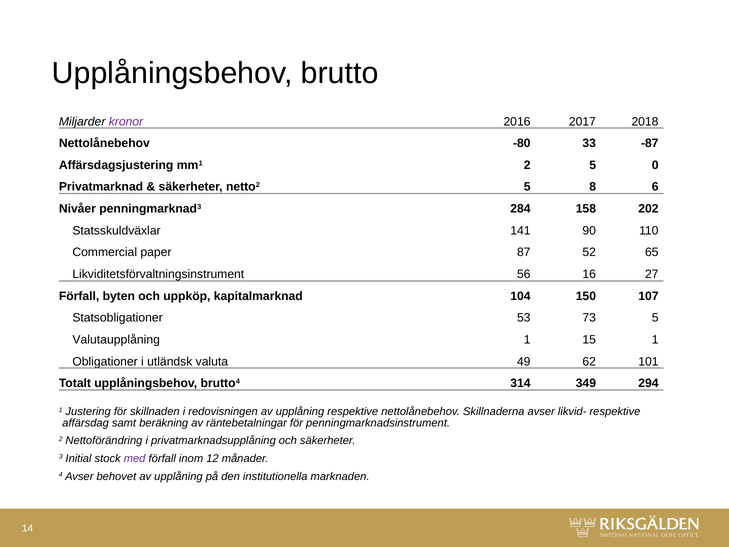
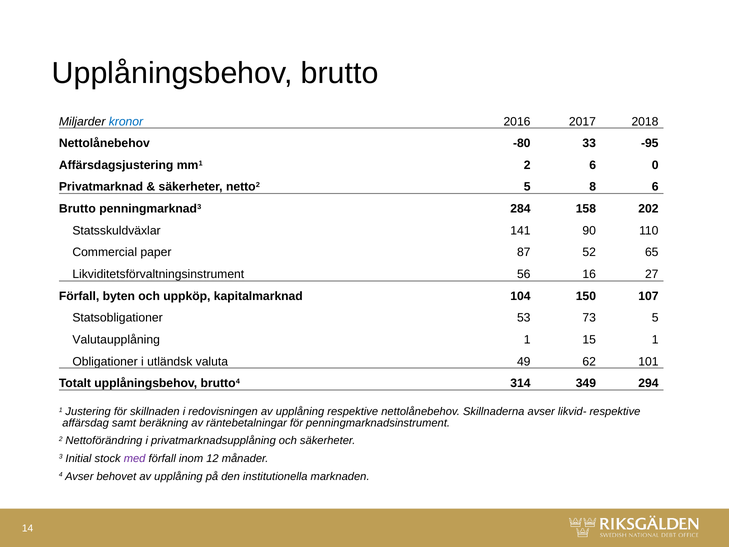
kronor colour: purple -> blue
-87: -87 -> -95
2 5: 5 -> 6
Nivåer at (77, 209): Nivåer -> Brutto
